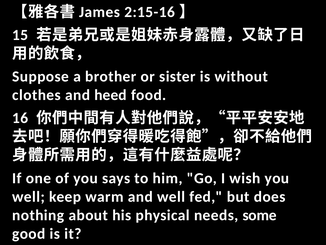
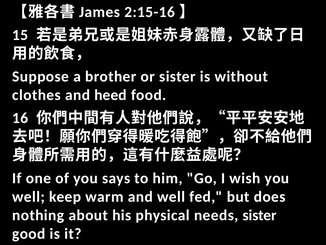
needs some: some -> sister
